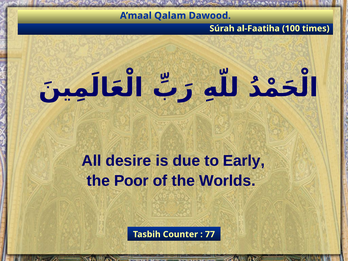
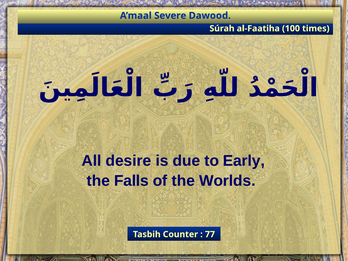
Qalam: Qalam -> Severe
Poor: Poor -> Falls
